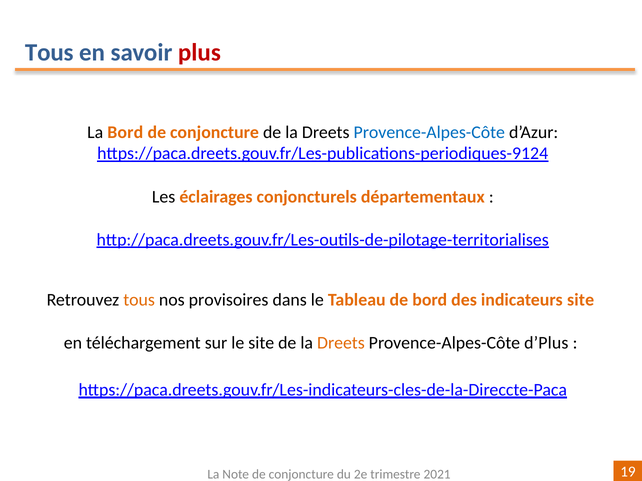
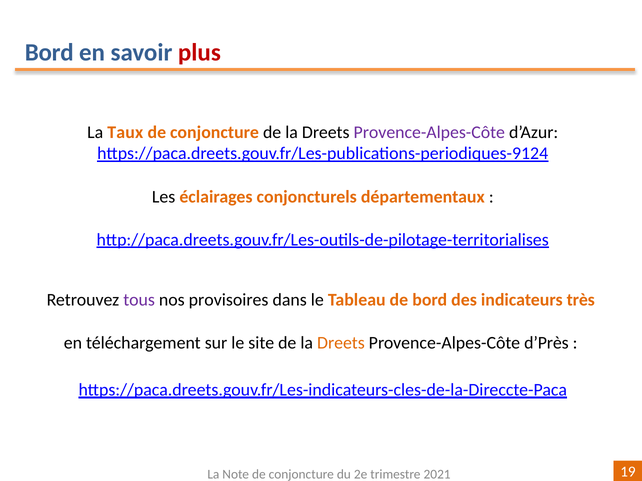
Tous at (49, 53): Tous -> Bord
La Bord: Bord -> Taux
Provence-Alpes-Côte at (429, 132) colour: blue -> purple
tous at (139, 300) colour: orange -> purple
indicateurs site: site -> très
d’Plus: d’Plus -> d’Près
